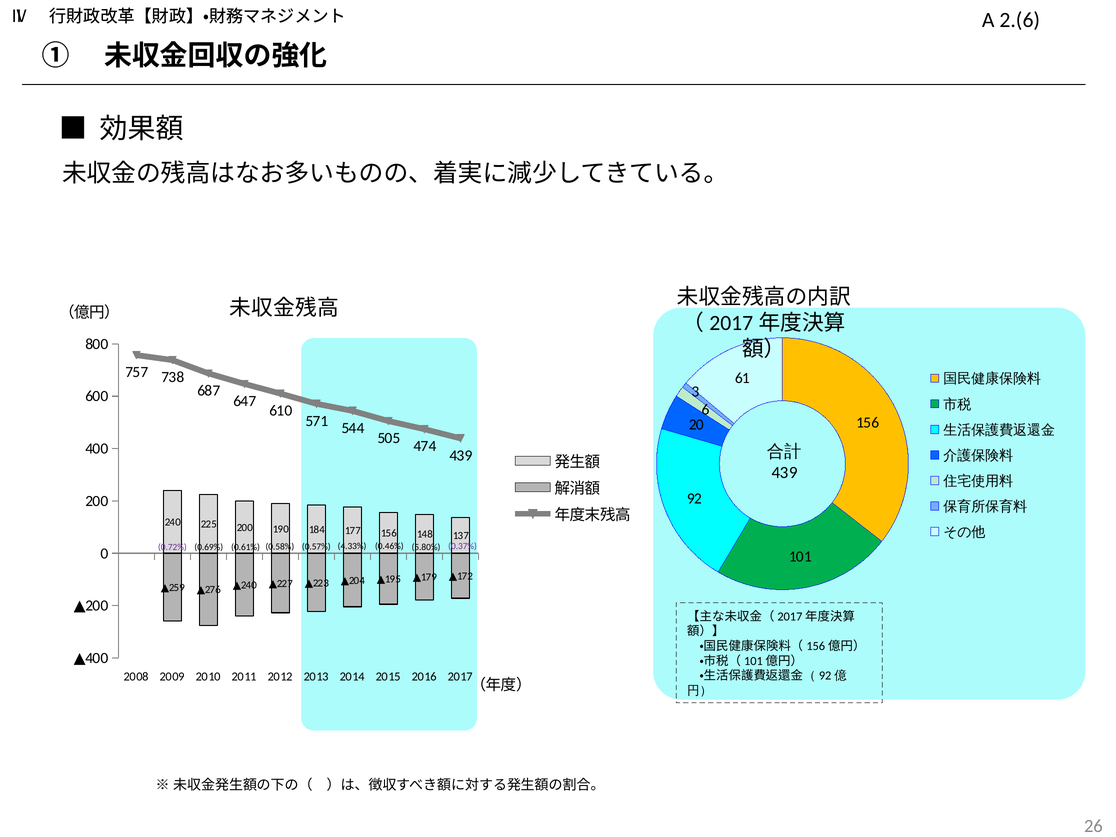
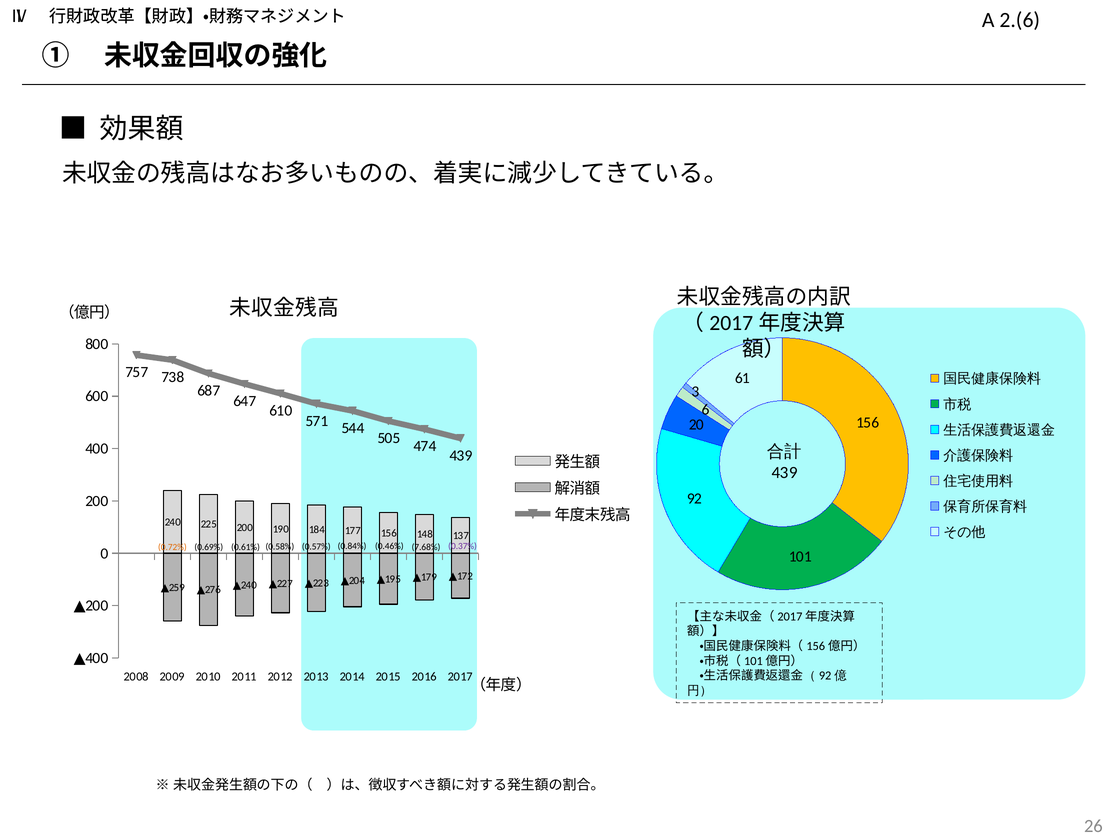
4.33%: 4.33% -> 0.84%
5.80%: 5.80% -> 7.68%
0.72% colour: purple -> orange
